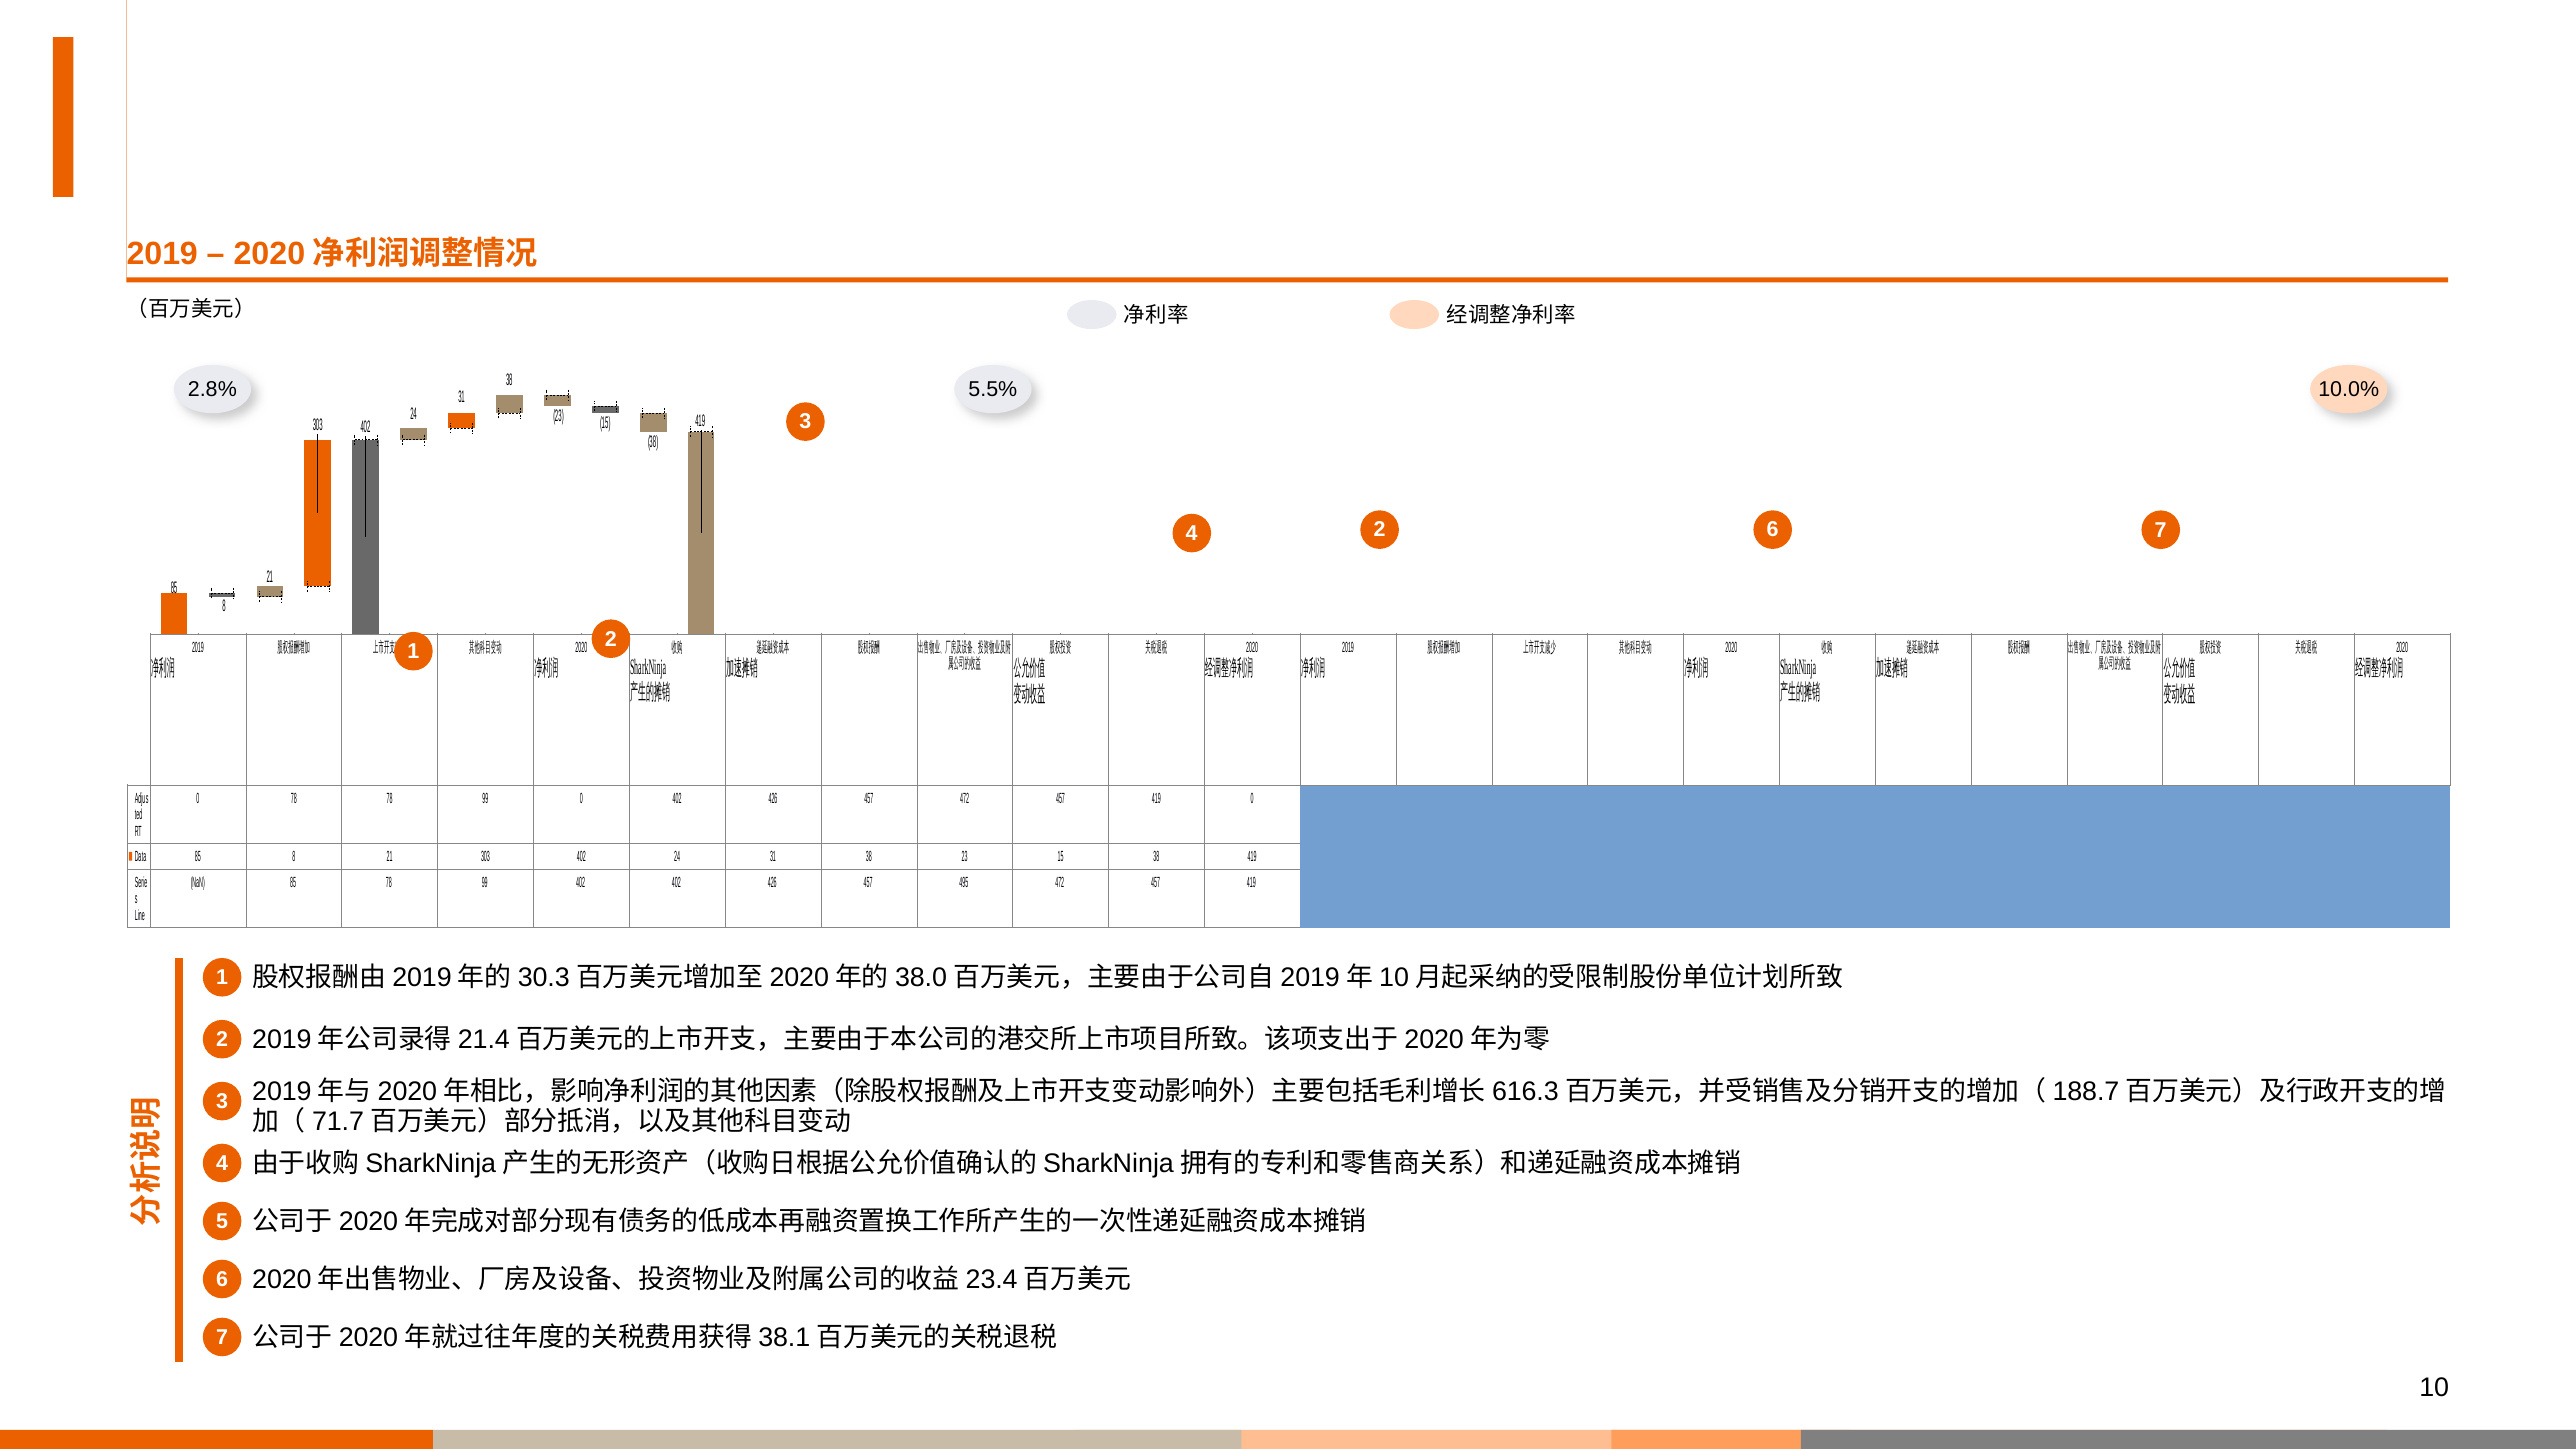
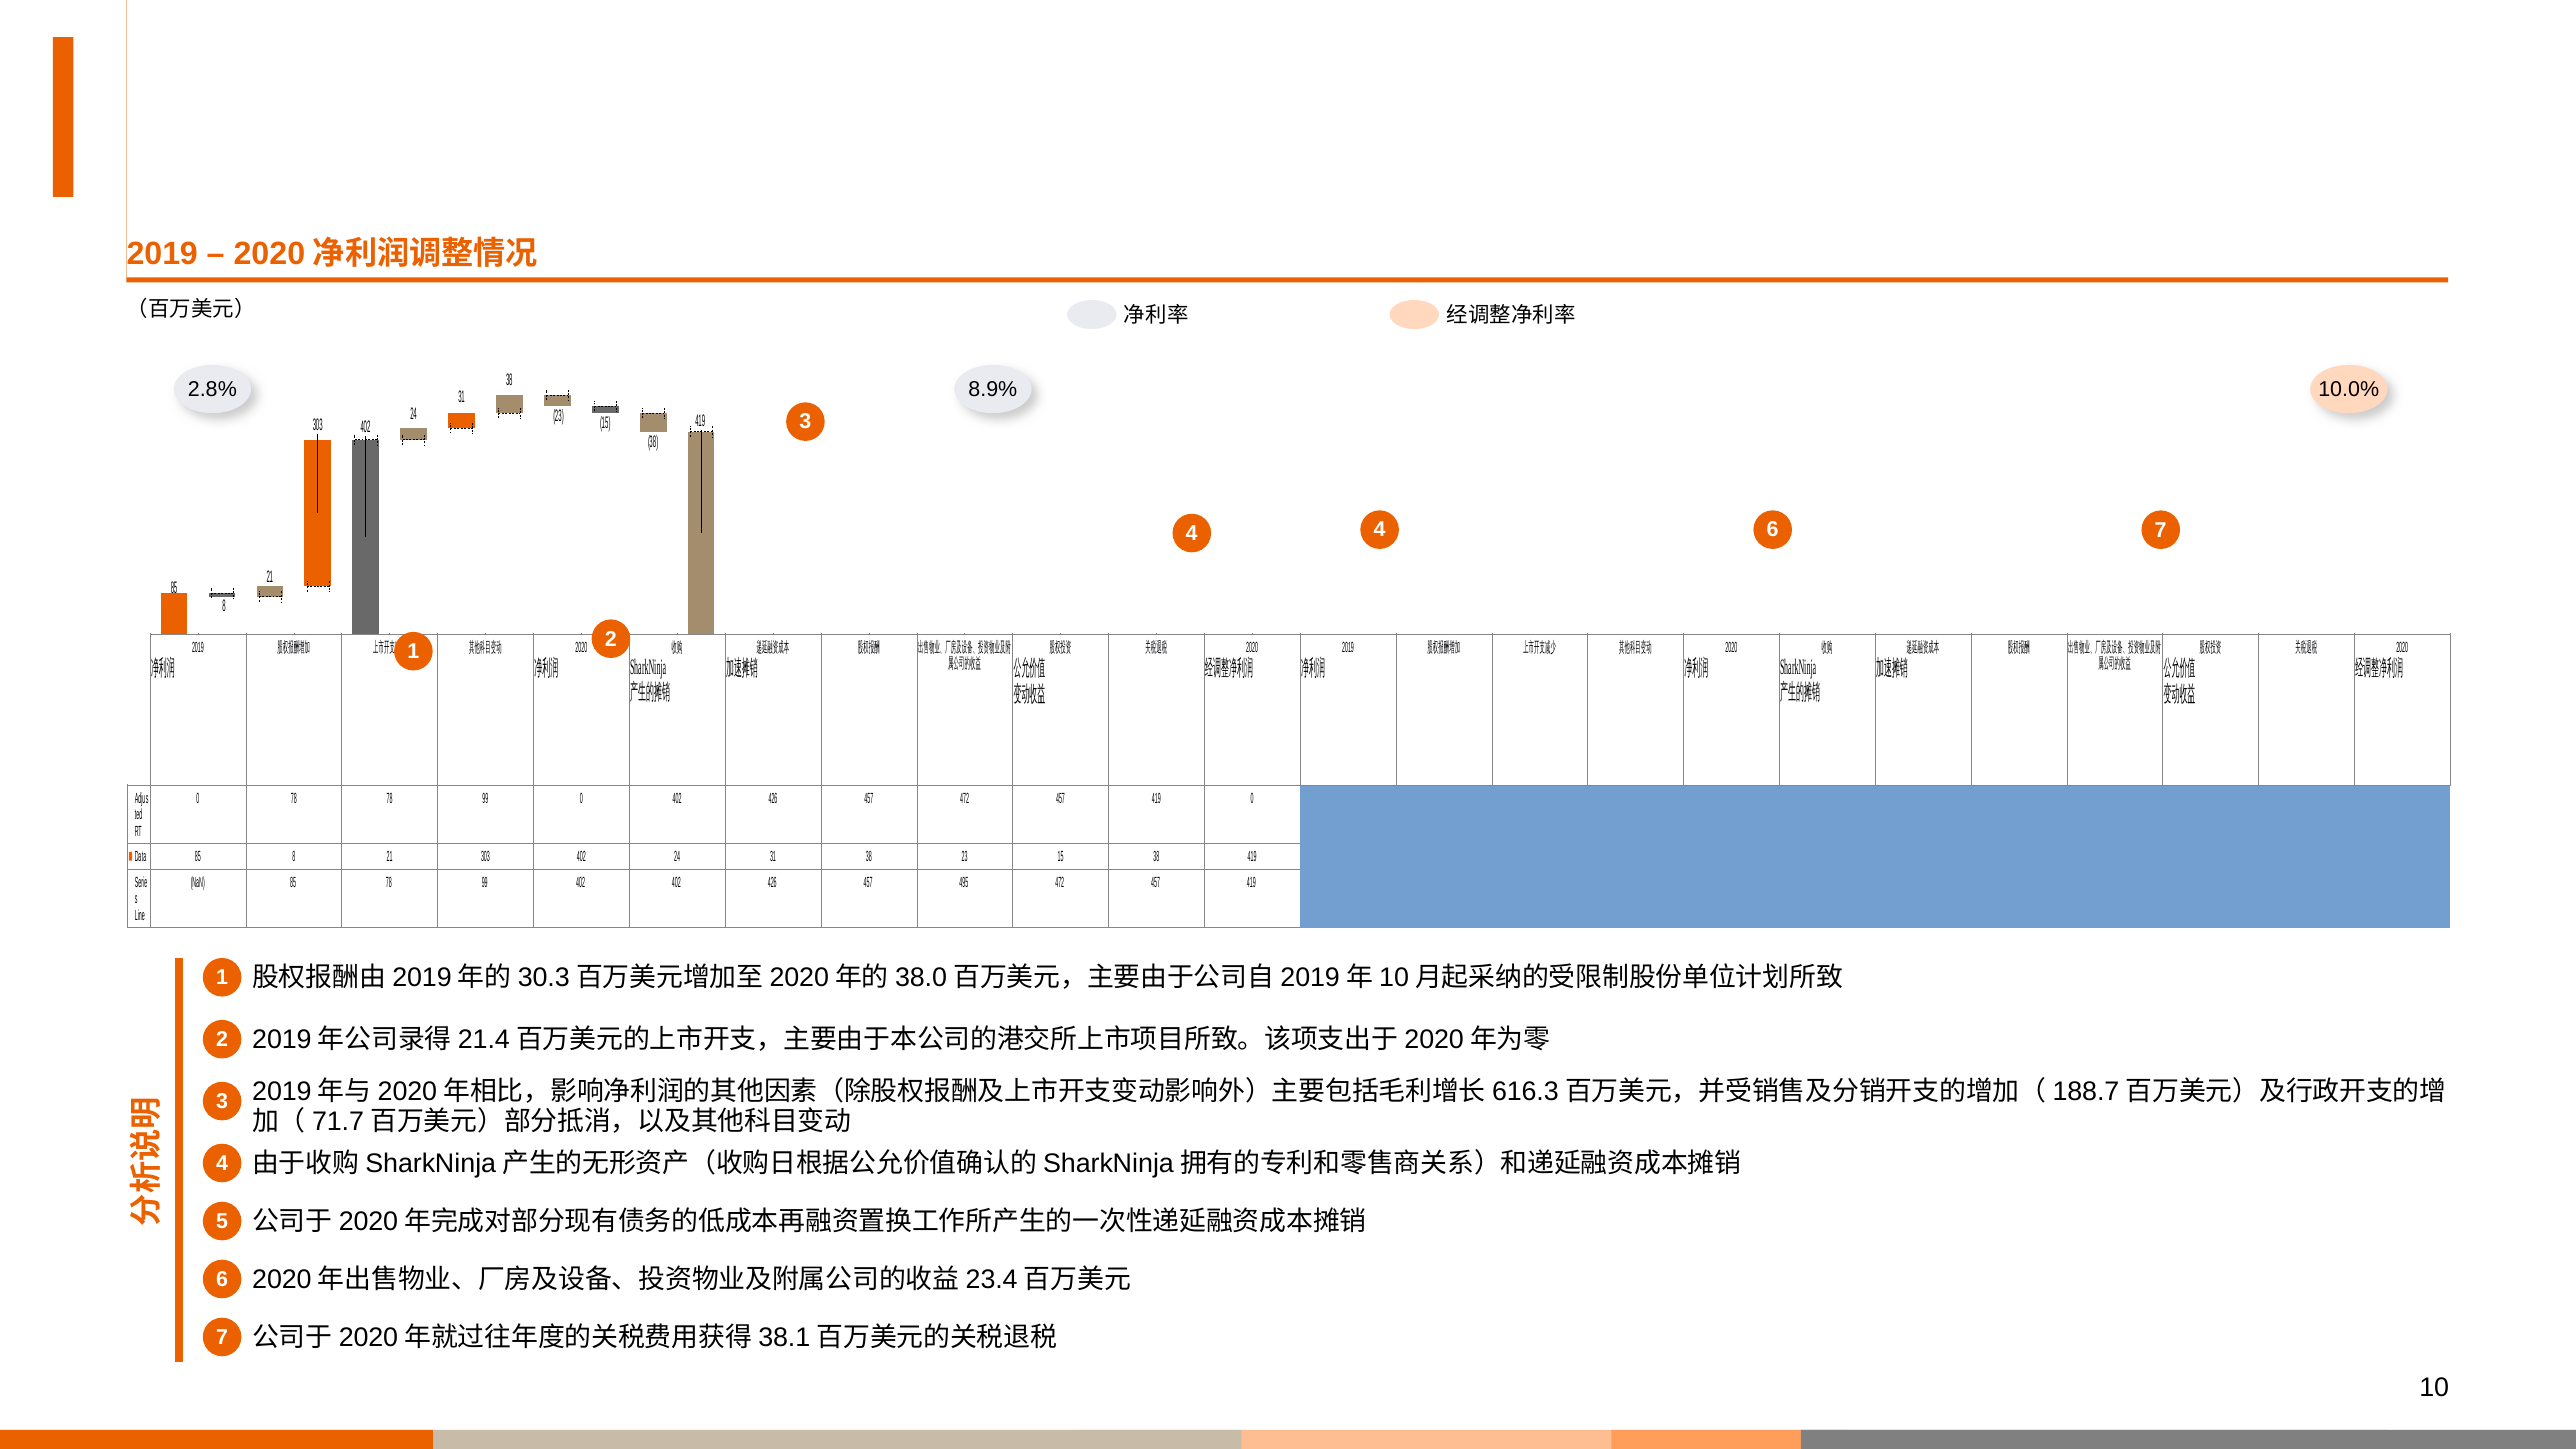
5.5%: 5.5% -> 8.9%
4 2: 2 -> 4
